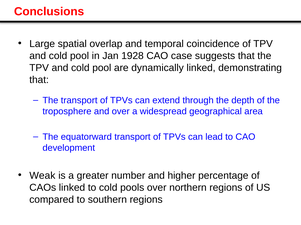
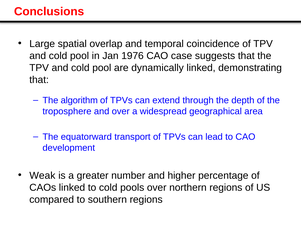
1928: 1928 -> 1976
The transport: transport -> algorithm
